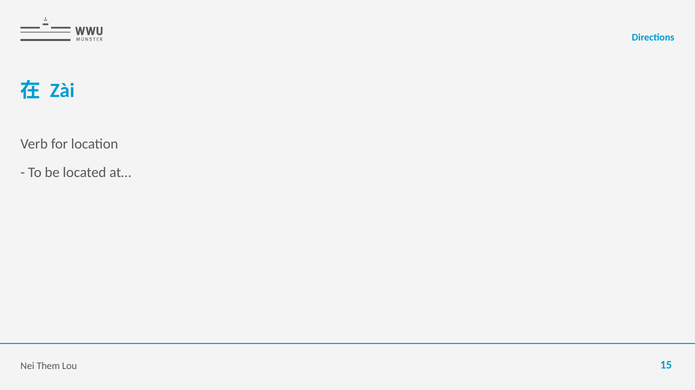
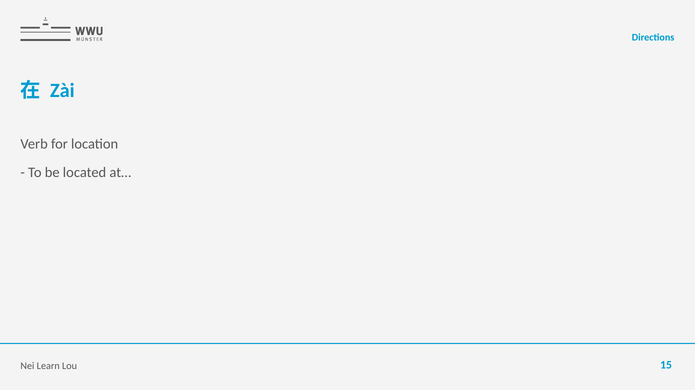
Them: Them -> Learn
